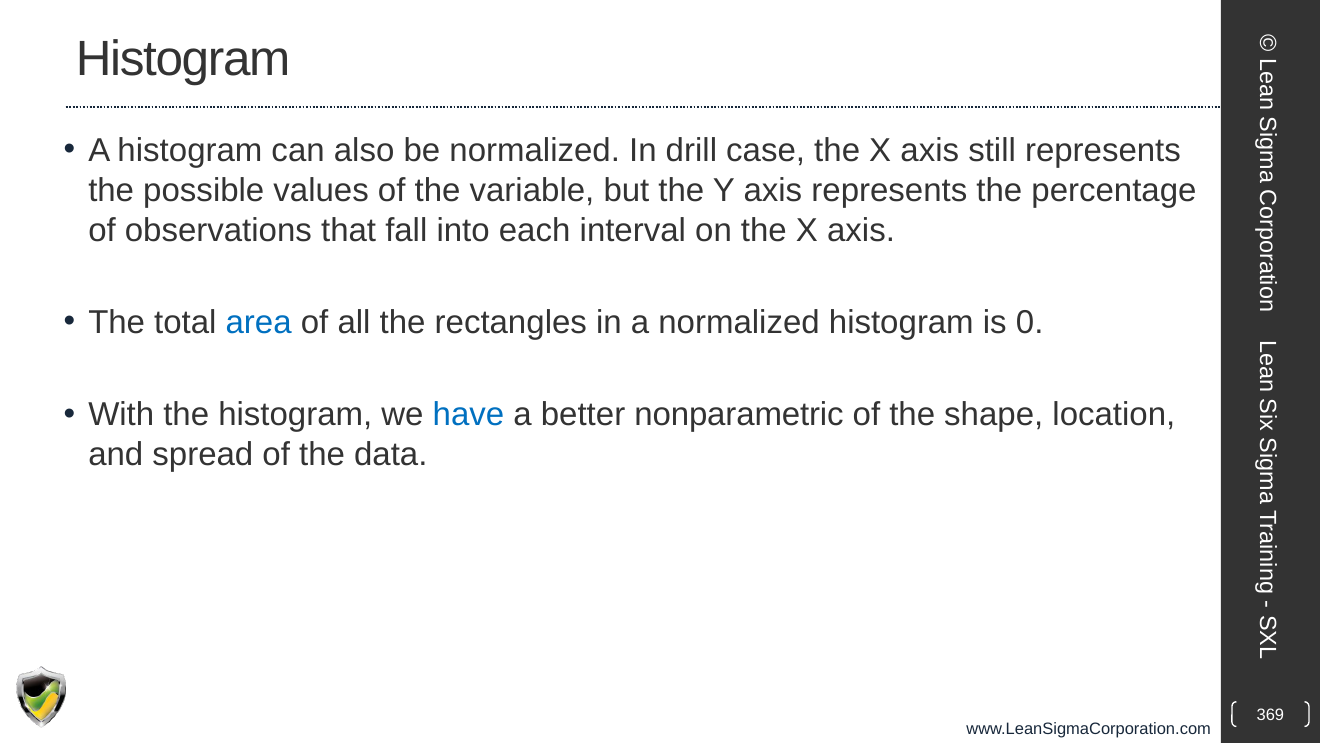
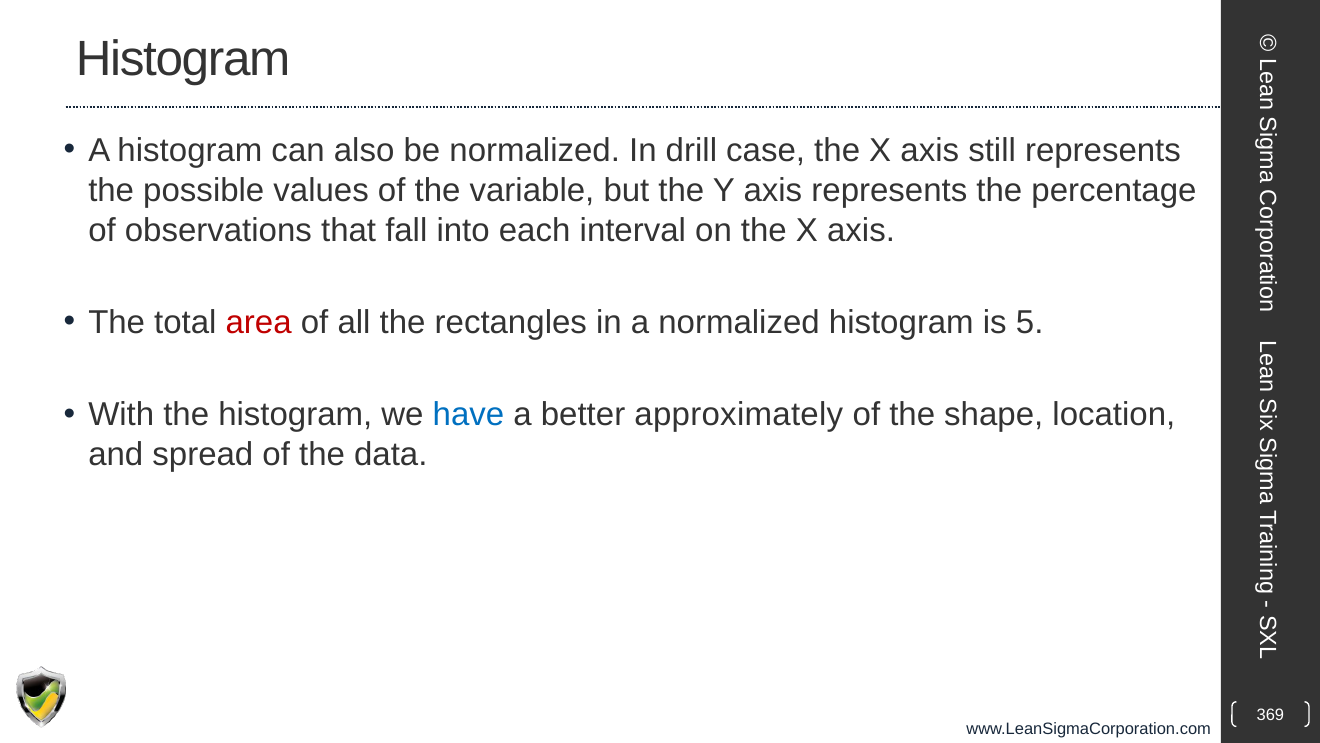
area colour: blue -> red
0: 0 -> 5
nonparametric: nonparametric -> approximately
